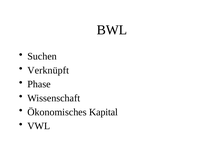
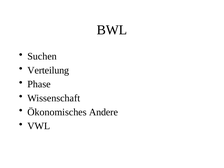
Verknüpft: Verknüpft -> Verteilung
Kapital: Kapital -> Andere
